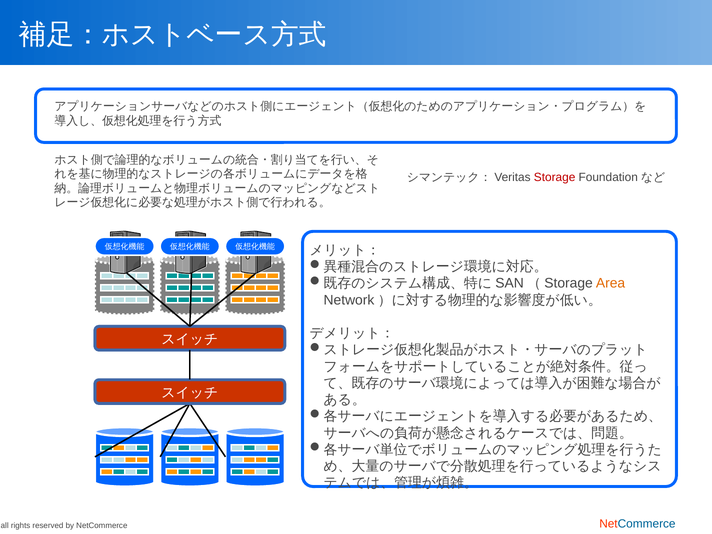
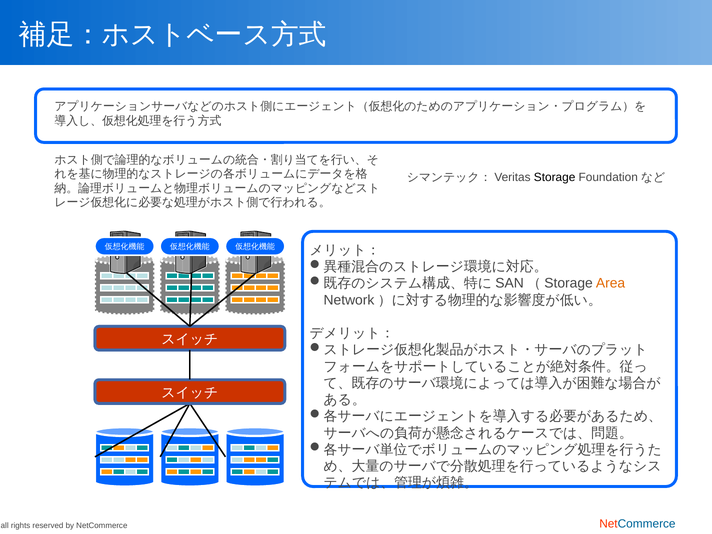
Storage colour: red -> black
